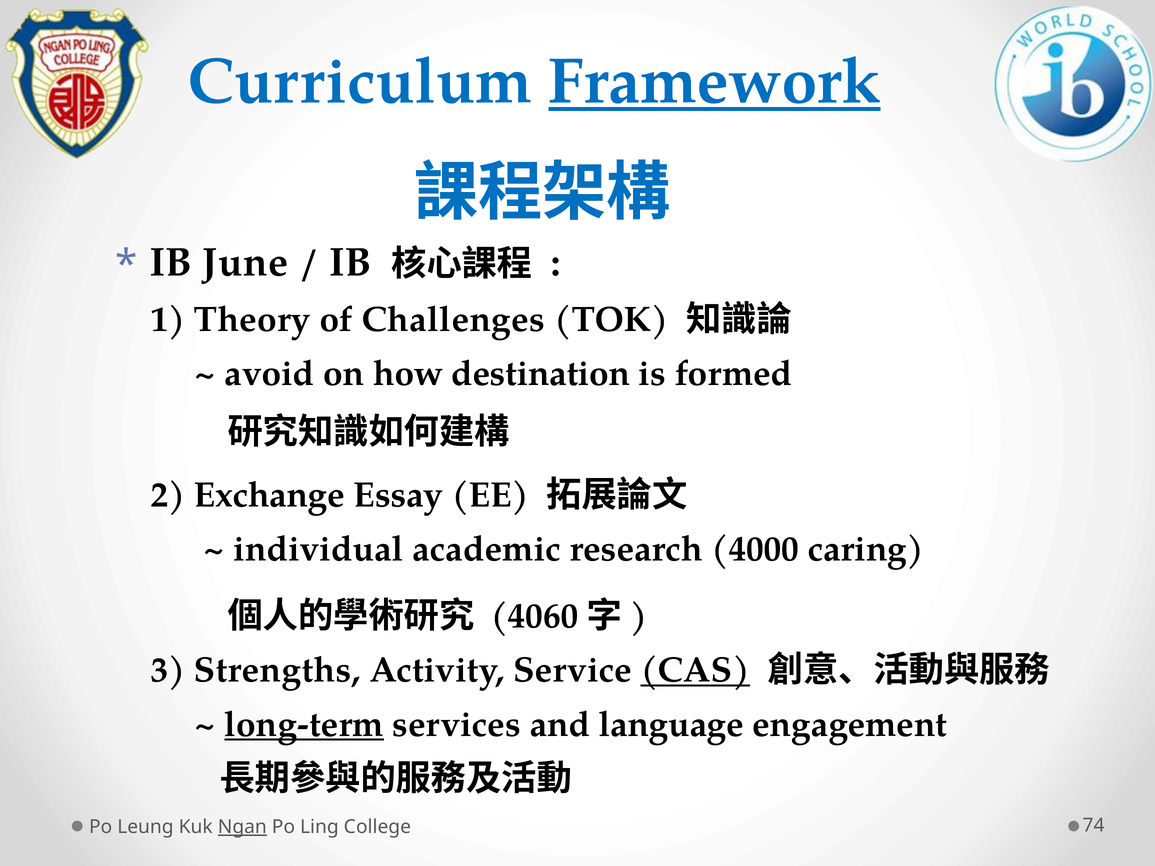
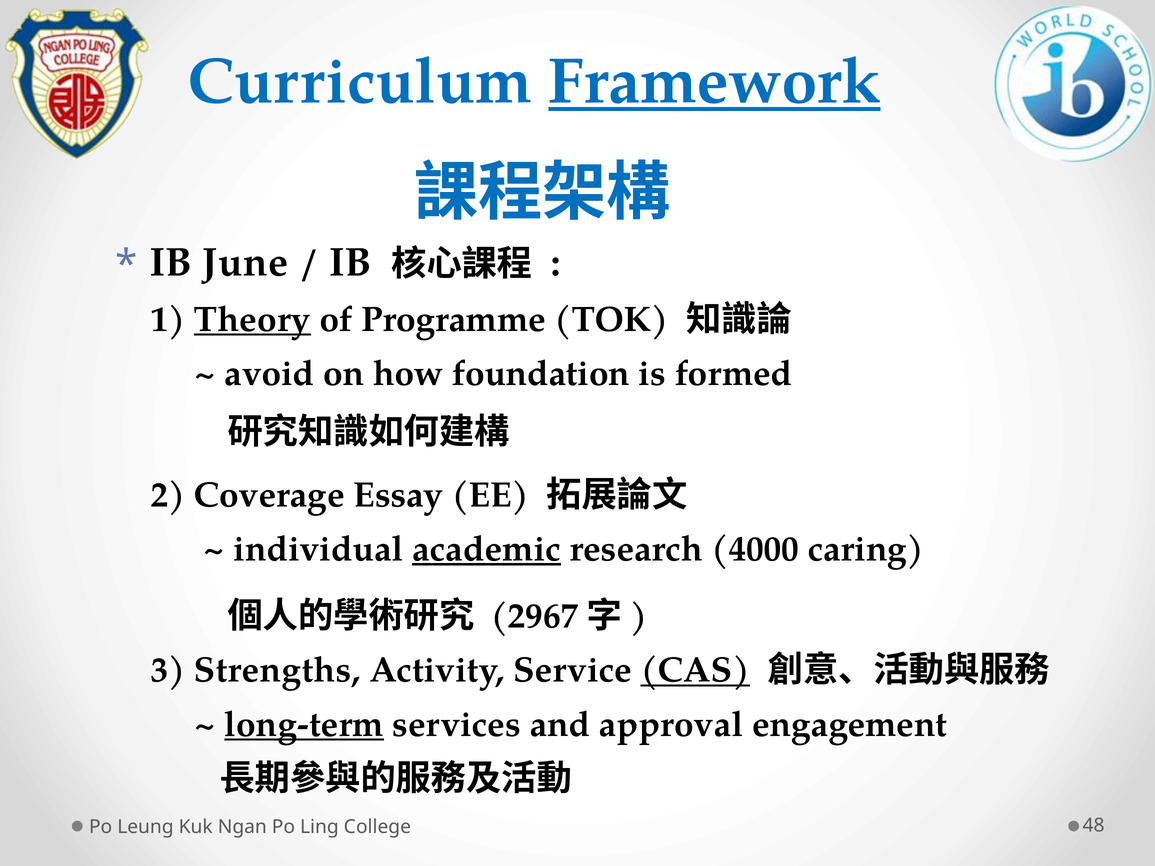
Theory underline: none -> present
Challenges: Challenges -> Programme
destination: destination -> foundation
Exchange: Exchange -> Coverage
academic underline: none -> present
4060: 4060 -> 2967
language: language -> approval
Ngan underline: present -> none
74: 74 -> 48
